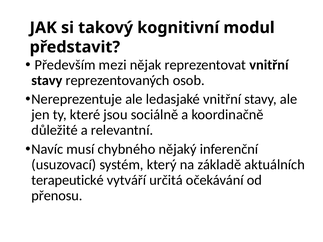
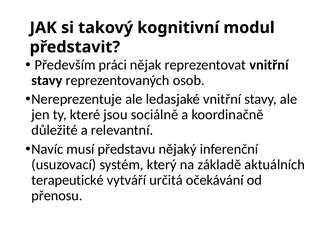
mezi: mezi -> práci
chybného: chybného -> představu
